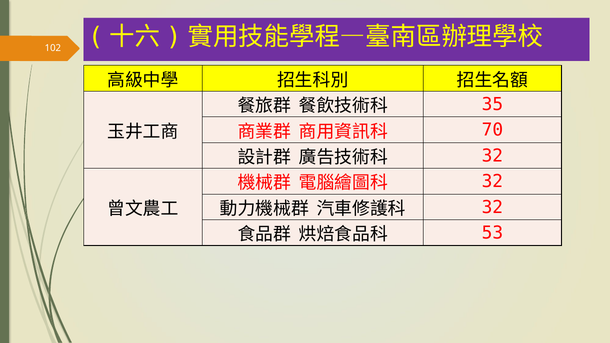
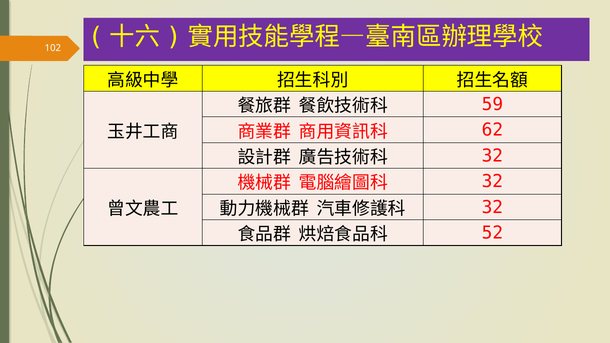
35: 35 -> 59
70: 70 -> 62
53: 53 -> 52
